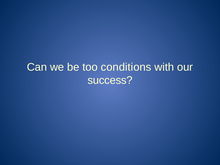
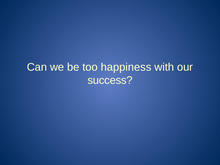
conditions: conditions -> happiness
